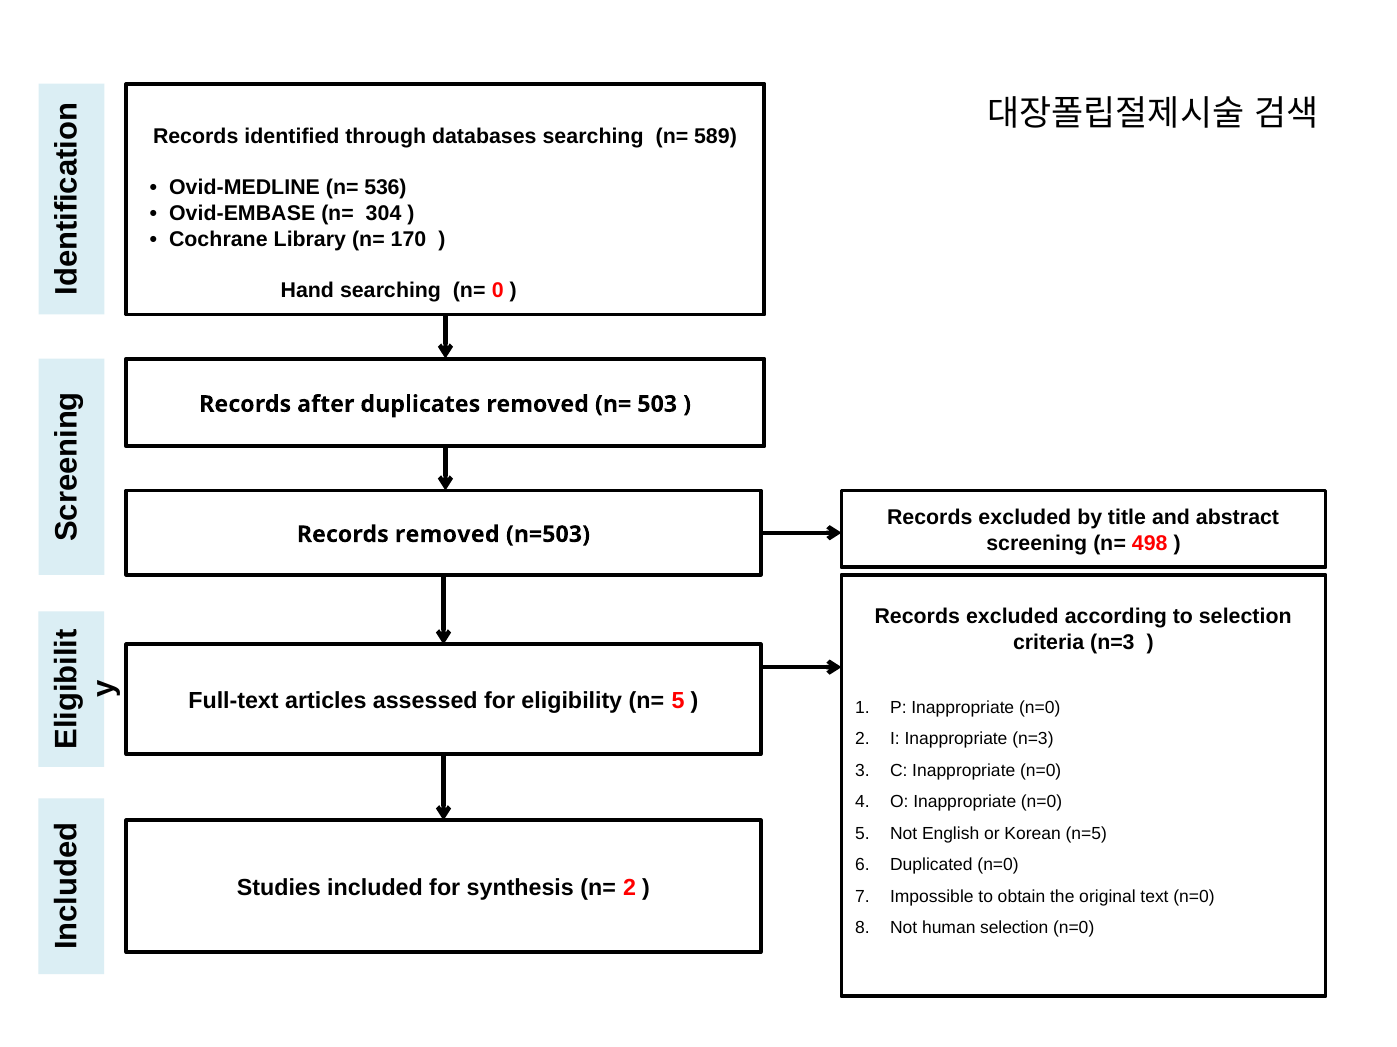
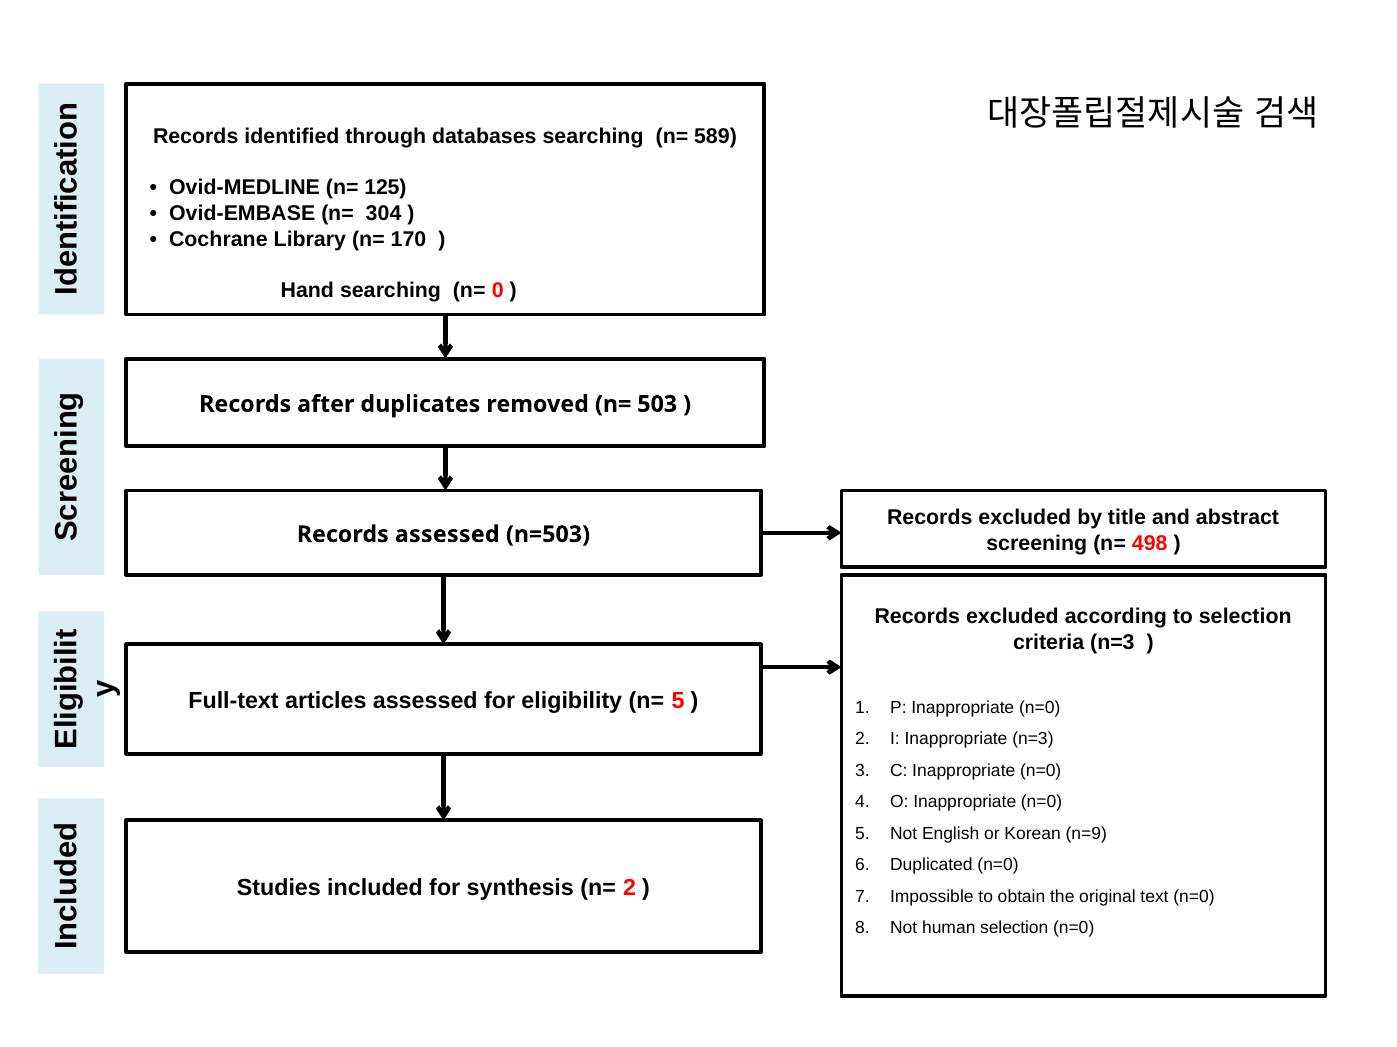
536: 536 -> 125
Records removed: removed -> assessed
n=5: n=5 -> n=9
